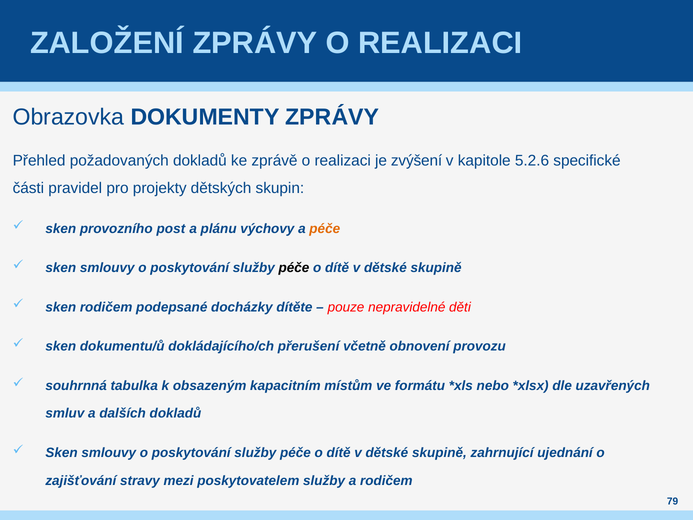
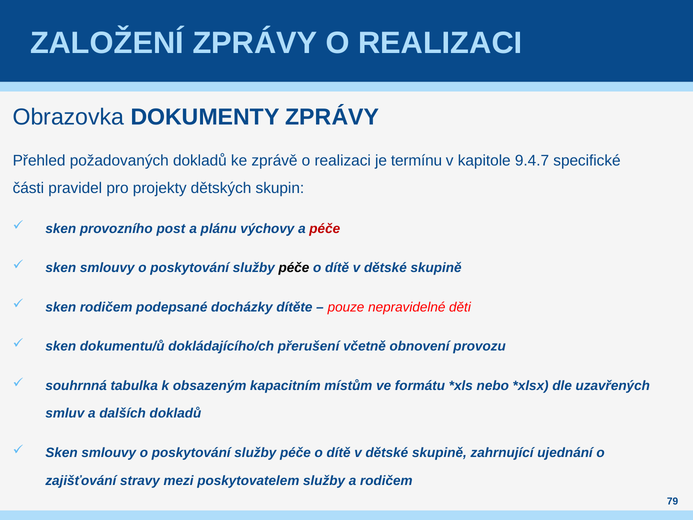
zvýšení: zvýšení -> termínu
5.2.6: 5.2.6 -> 9.4.7
péče at (325, 228) colour: orange -> red
